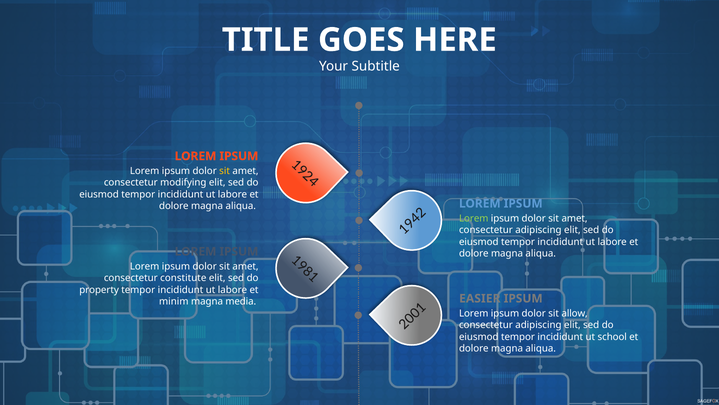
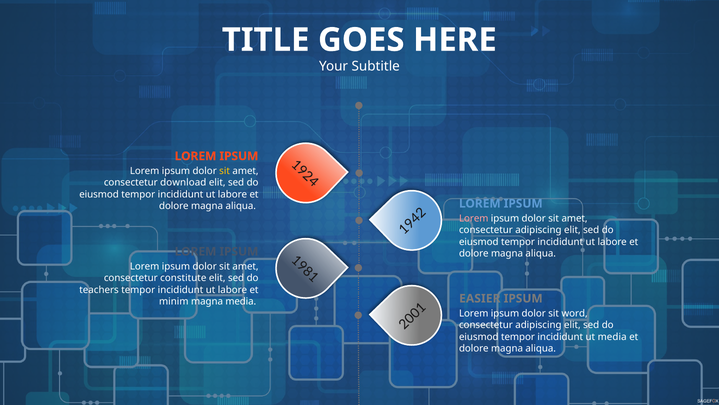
modifying: modifying -> download
Lorem at (474, 218) colour: light green -> pink
property: property -> teachers
allow: allow -> word
ut school: school -> media
